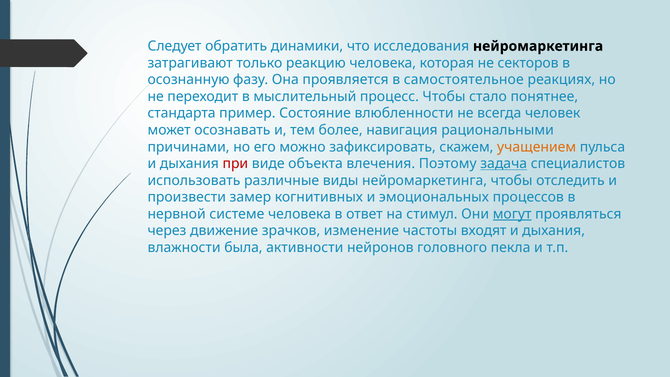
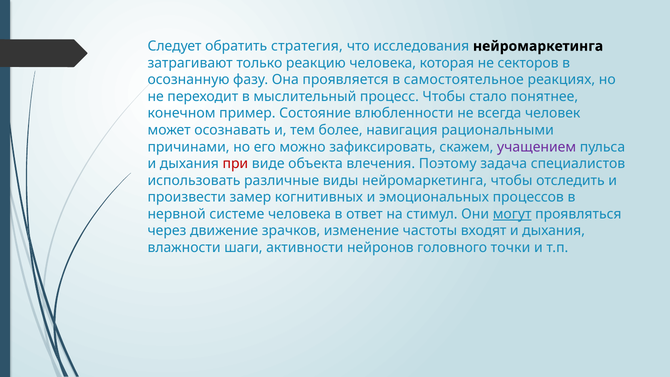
динамики: динамики -> стратегия
стандарта: стандарта -> конечном
учащением colour: orange -> purple
задача underline: present -> none
была: была -> шаги
пекла: пекла -> точки
